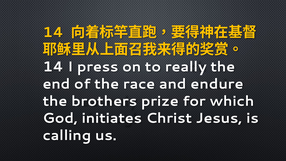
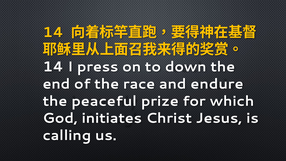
really: really -> down
brothers: brothers -> peaceful
